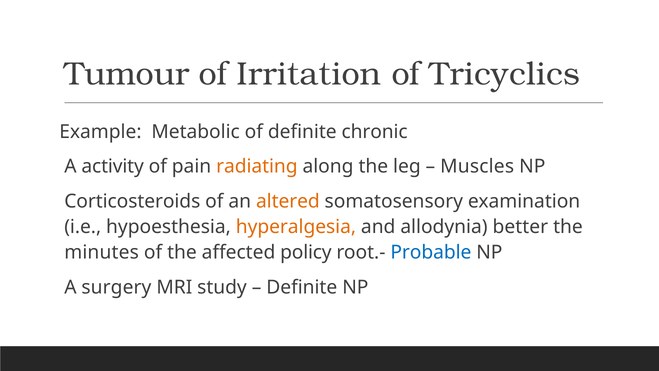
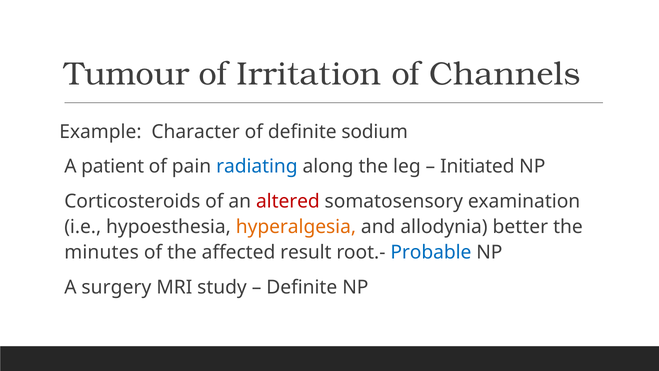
Tricyclics: Tricyclics -> Channels
Metabolic: Metabolic -> Character
chronic: chronic -> sodium
activity: activity -> patient
radiating colour: orange -> blue
Muscles: Muscles -> Initiated
altered colour: orange -> red
policy: policy -> result
